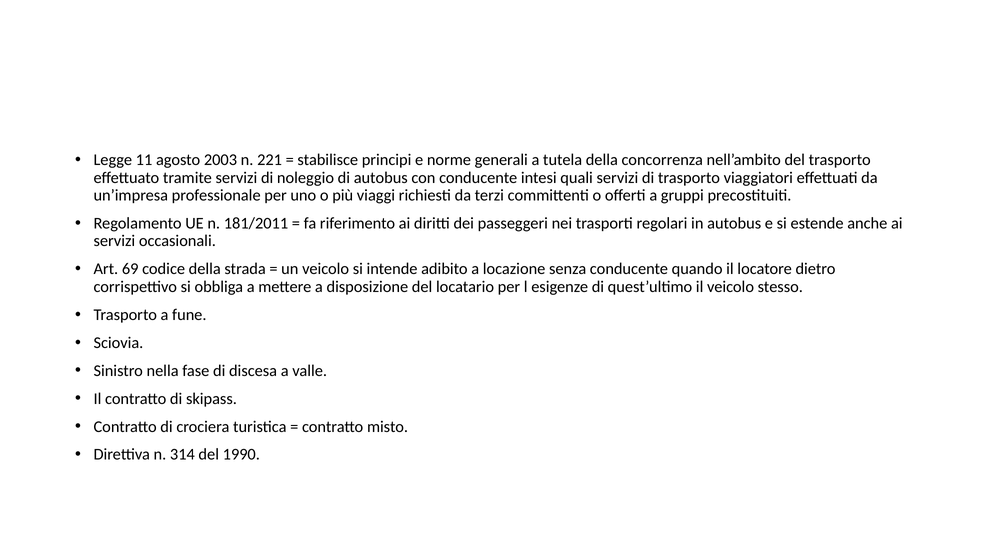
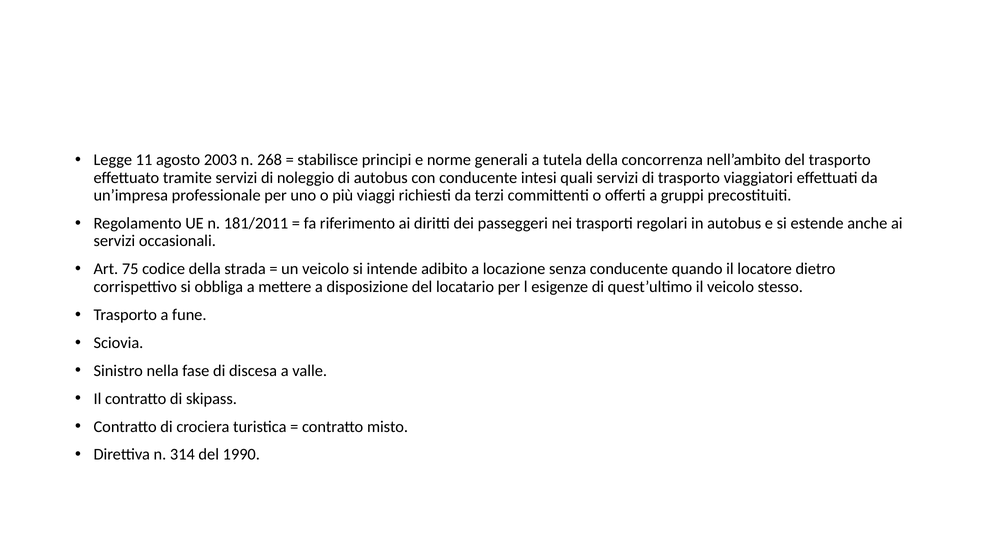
221: 221 -> 268
69: 69 -> 75
